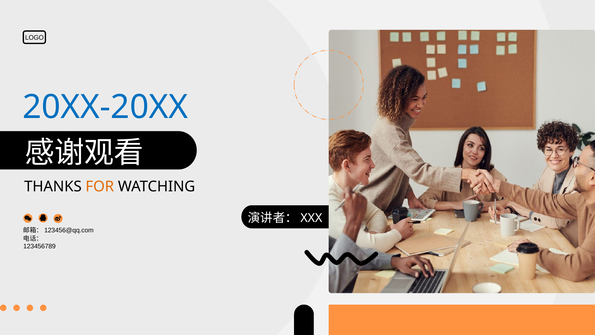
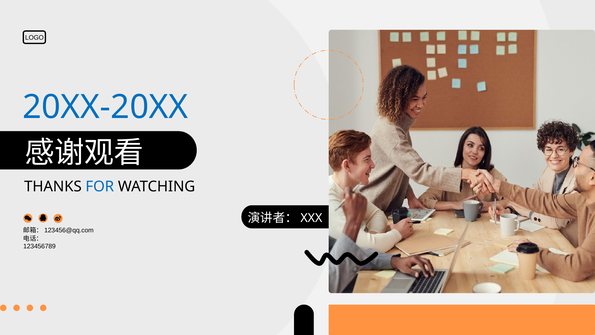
FOR colour: orange -> blue
